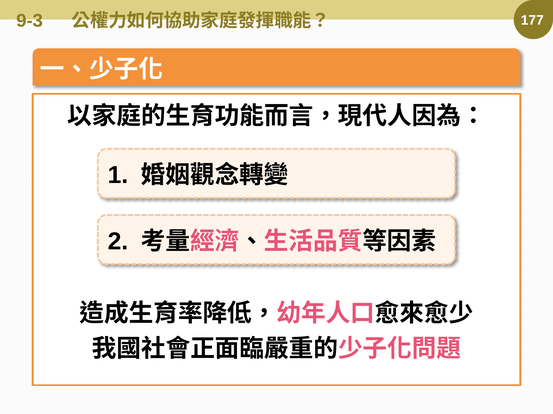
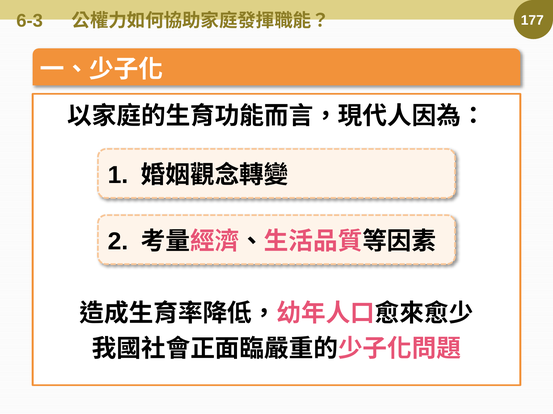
9-3: 9-3 -> 6-3
